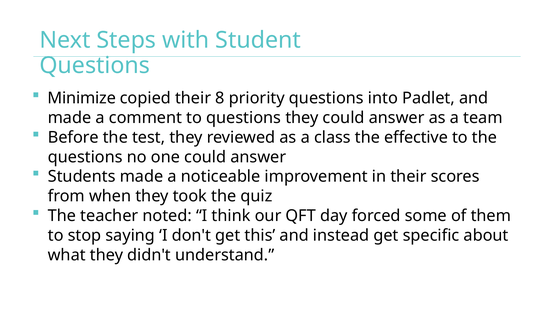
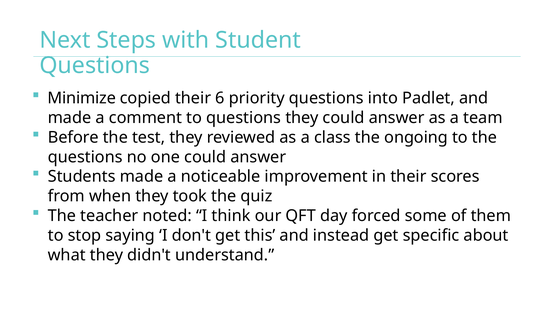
8: 8 -> 6
effective: effective -> ongoing
